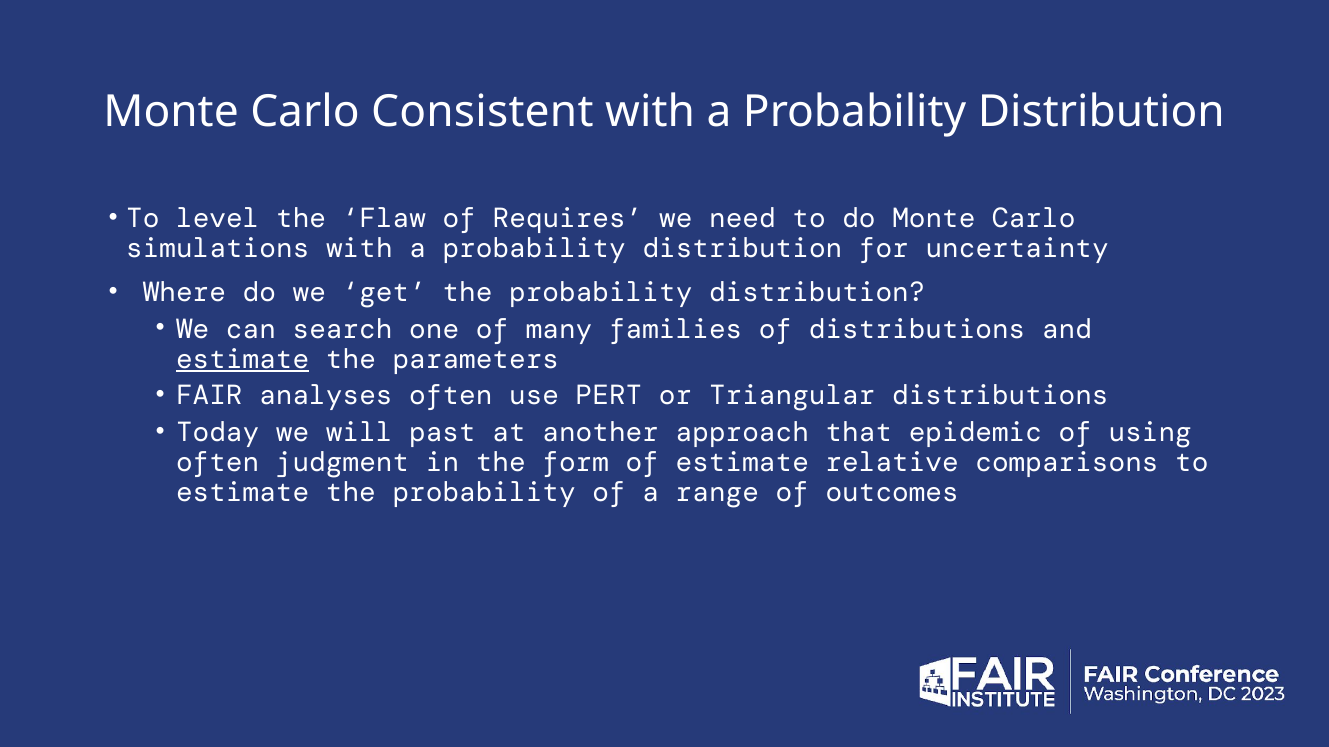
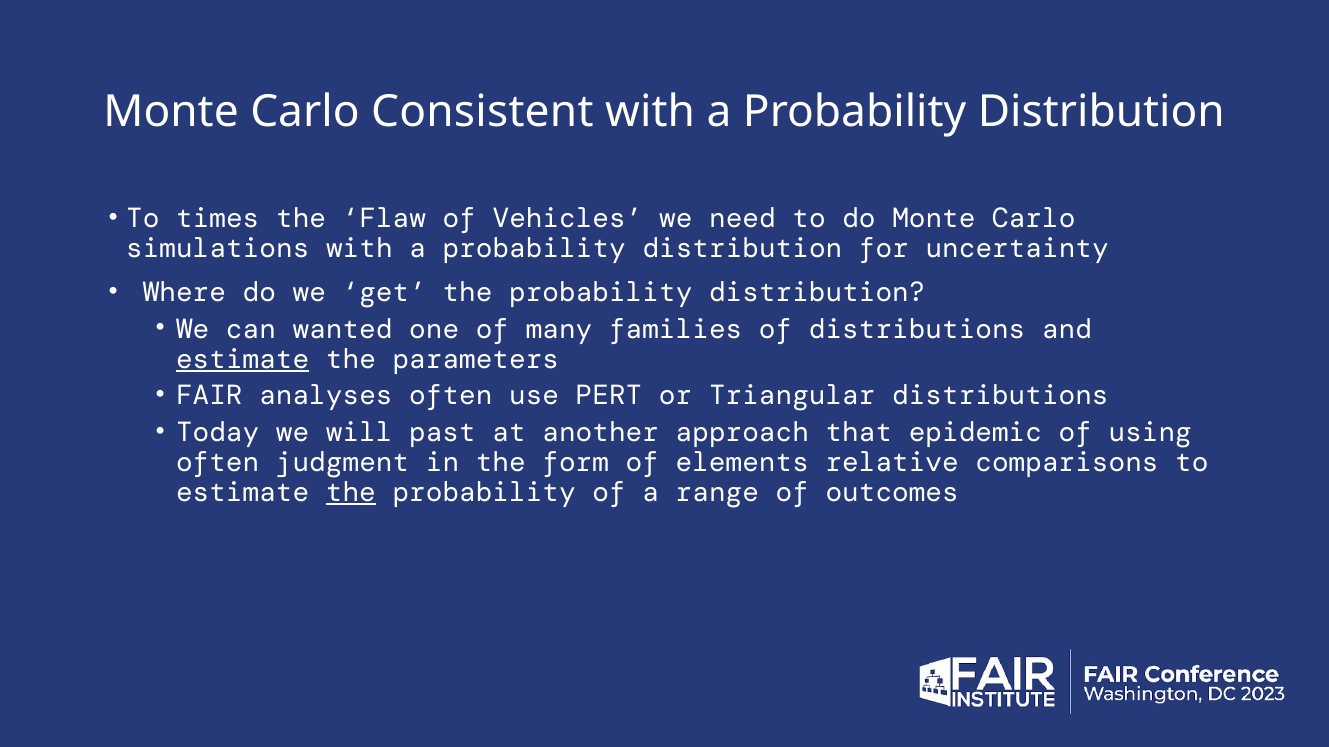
level: level -> times
Requires: Requires -> Vehicles
search: search -> wanted
of estimate: estimate -> elements
the at (351, 493) underline: none -> present
